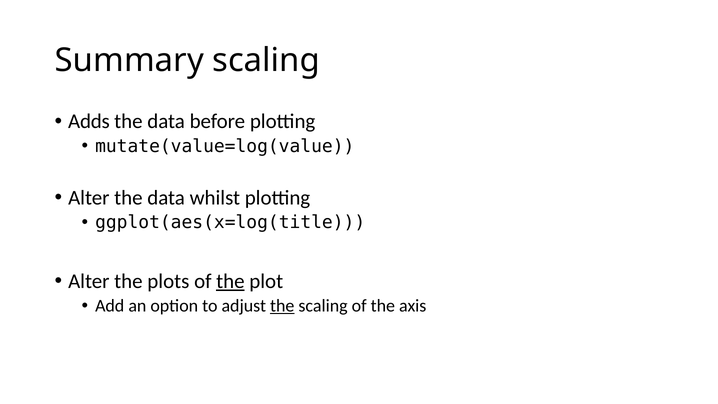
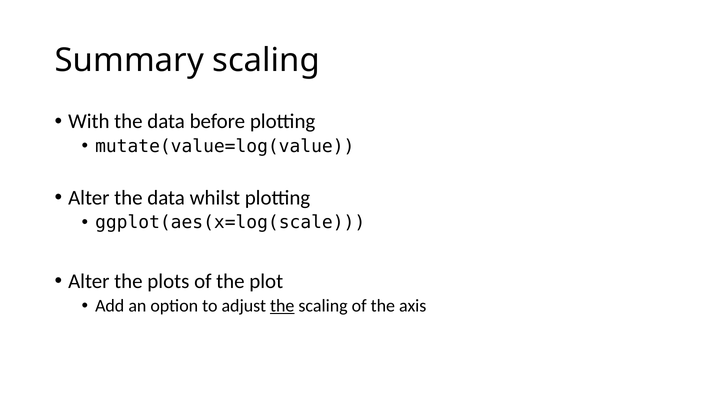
Adds: Adds -> With
ggplot(aes(x=log(title: ggplot(aes(x=log(title -> ggplot(aes(x=log(scale
the at (230, 281) underline: present -> none
